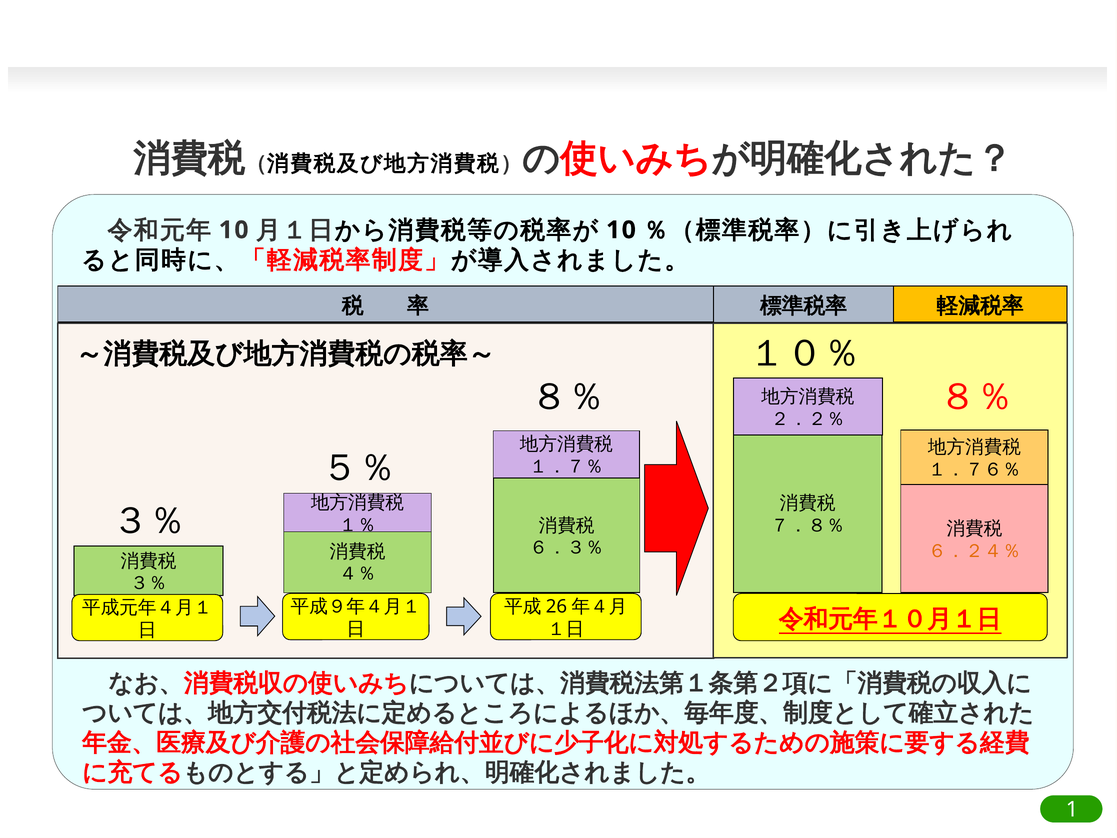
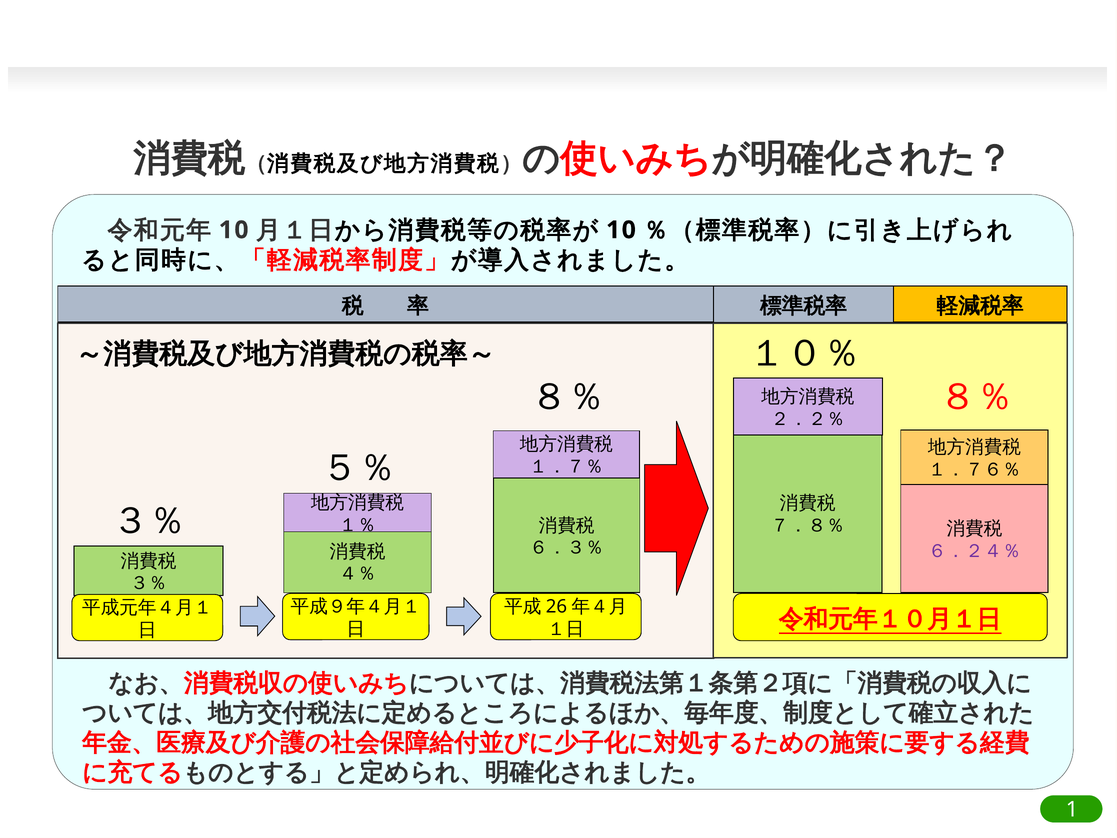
６．２４％ colour: orange -> purple
